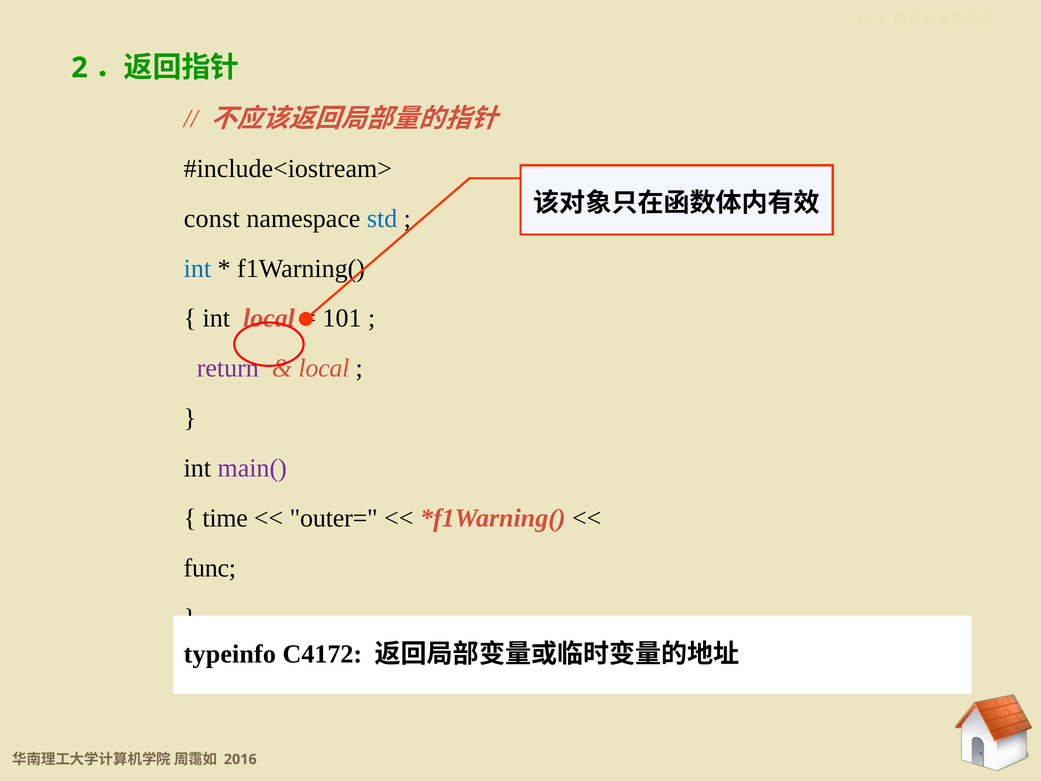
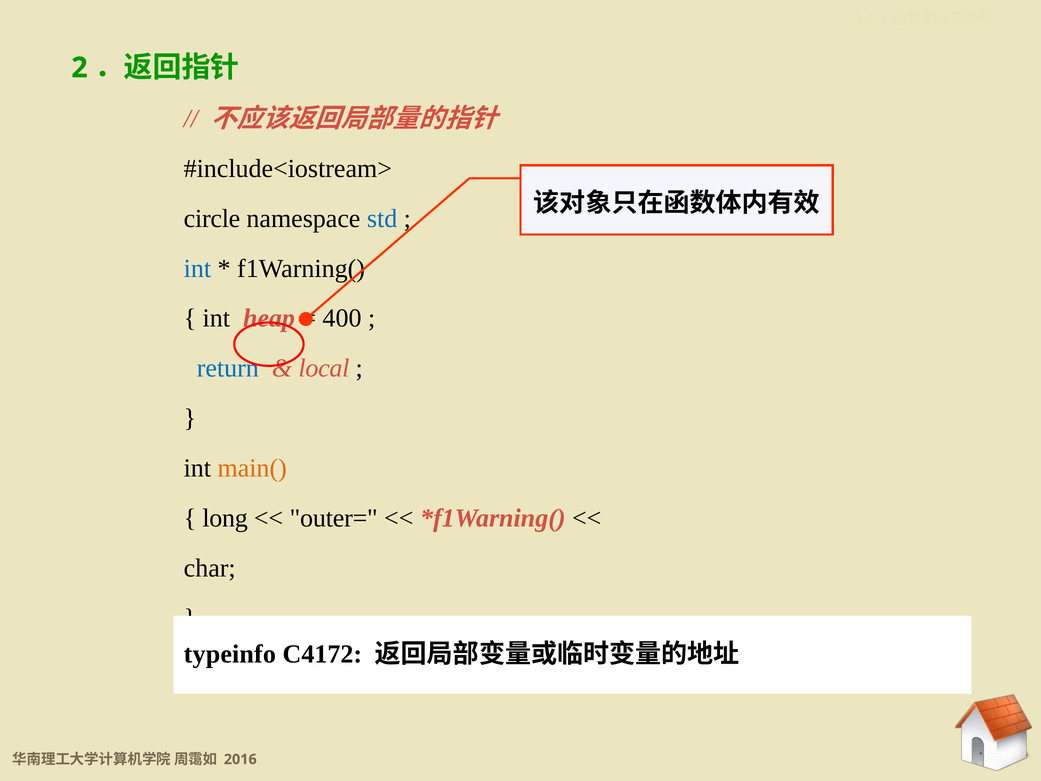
const: const -> circle
int local: local -> heap
101: 101 -> 400
return colour: purple -> blue
main( colour: purple -> orange
time: time -> long
func: func -> char
